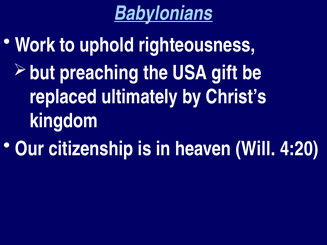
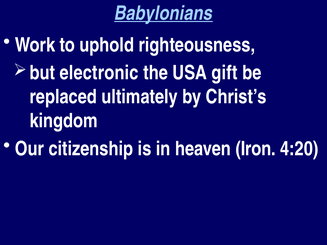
preaching: preaching -> electronic
Will: Will -> Iron
